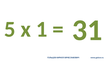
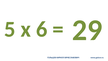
1: 1 -> 6
31: 31 -> 29
